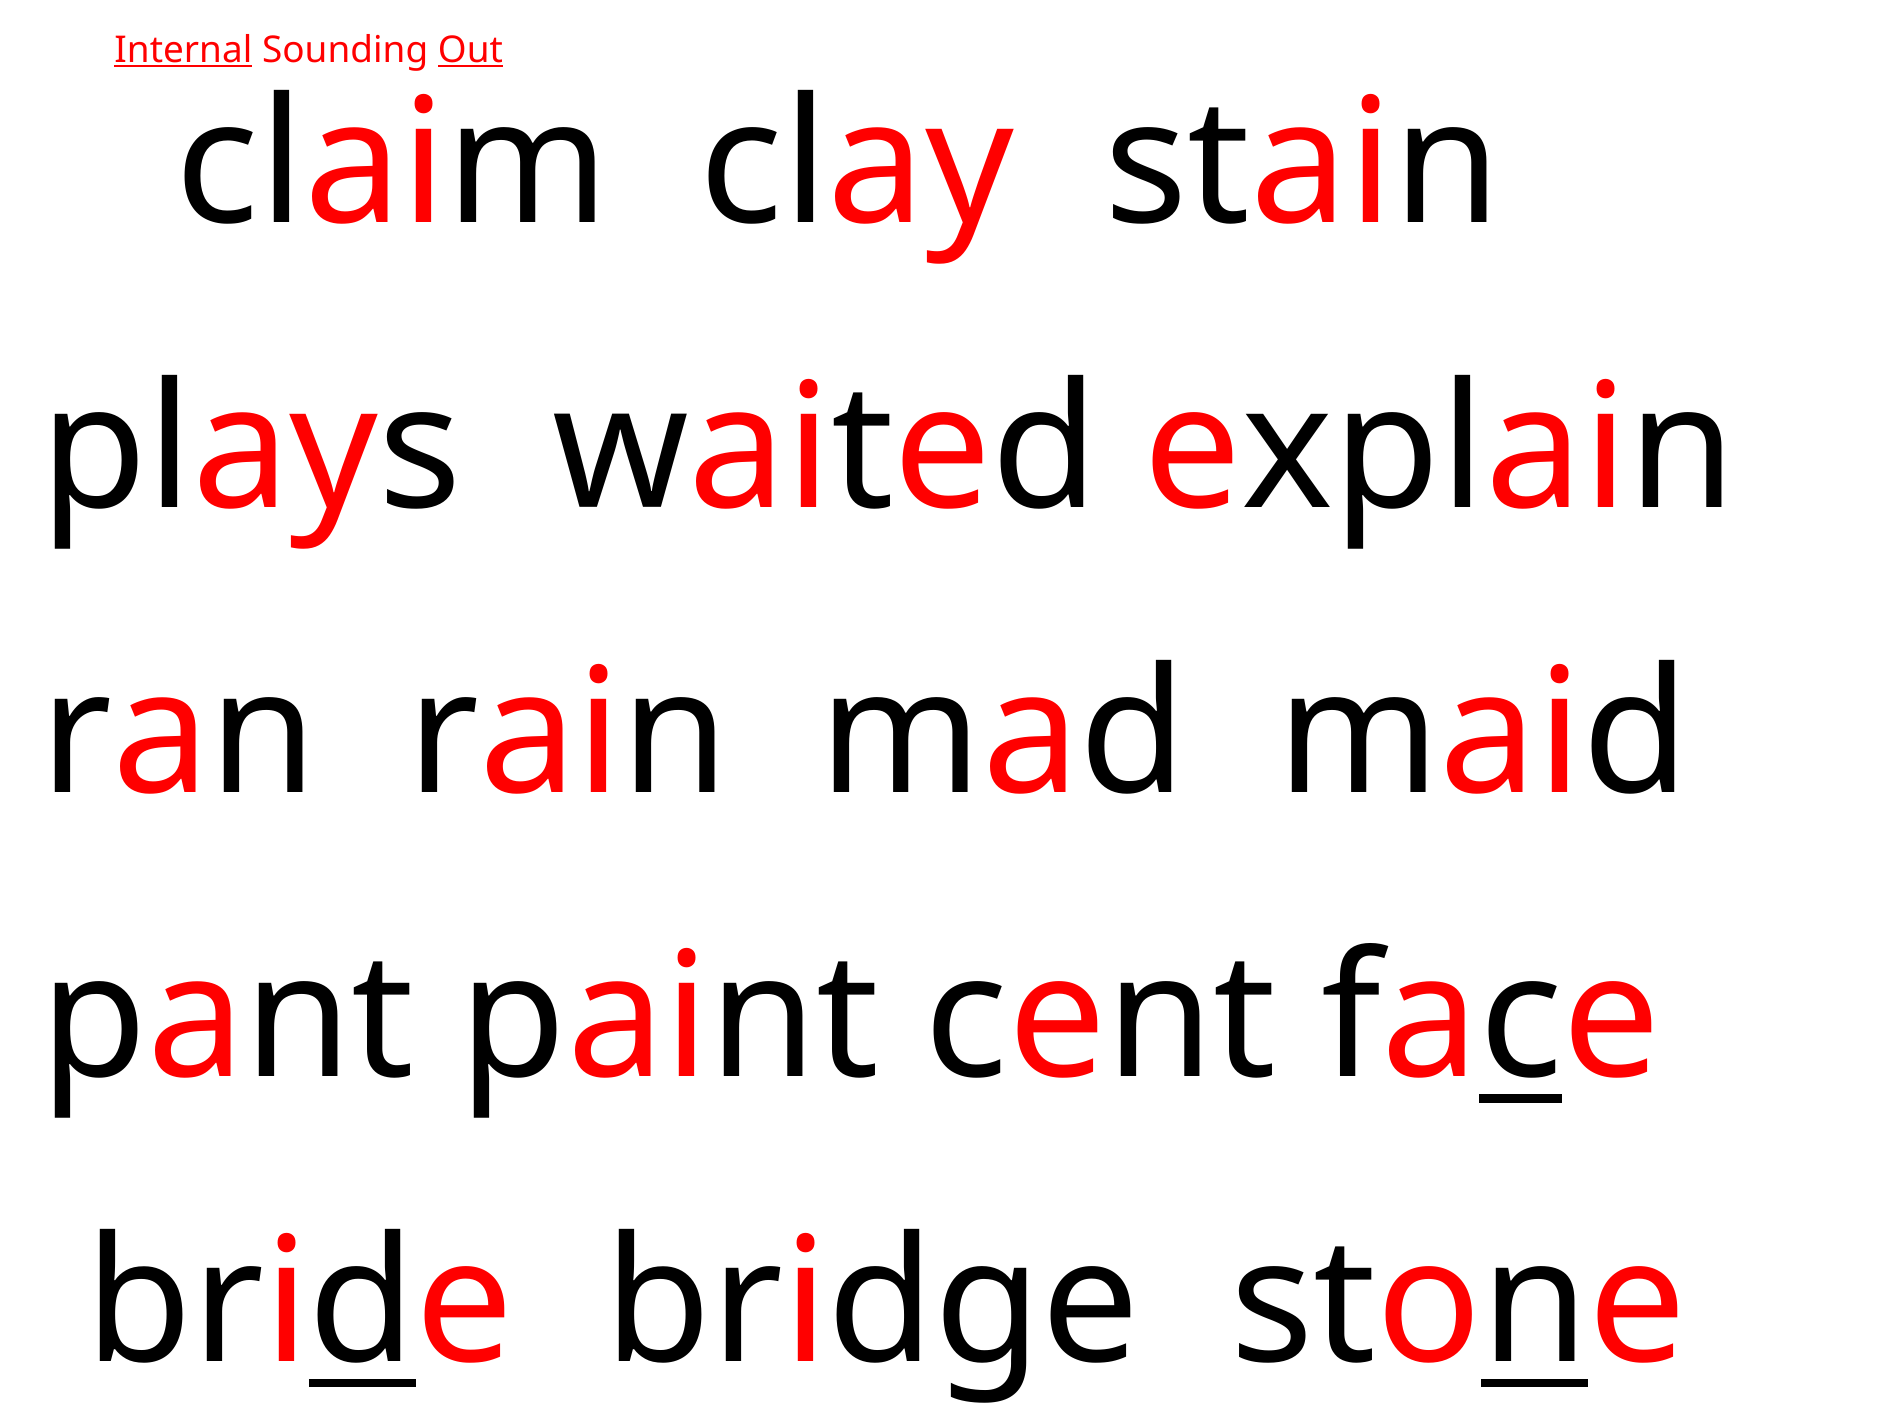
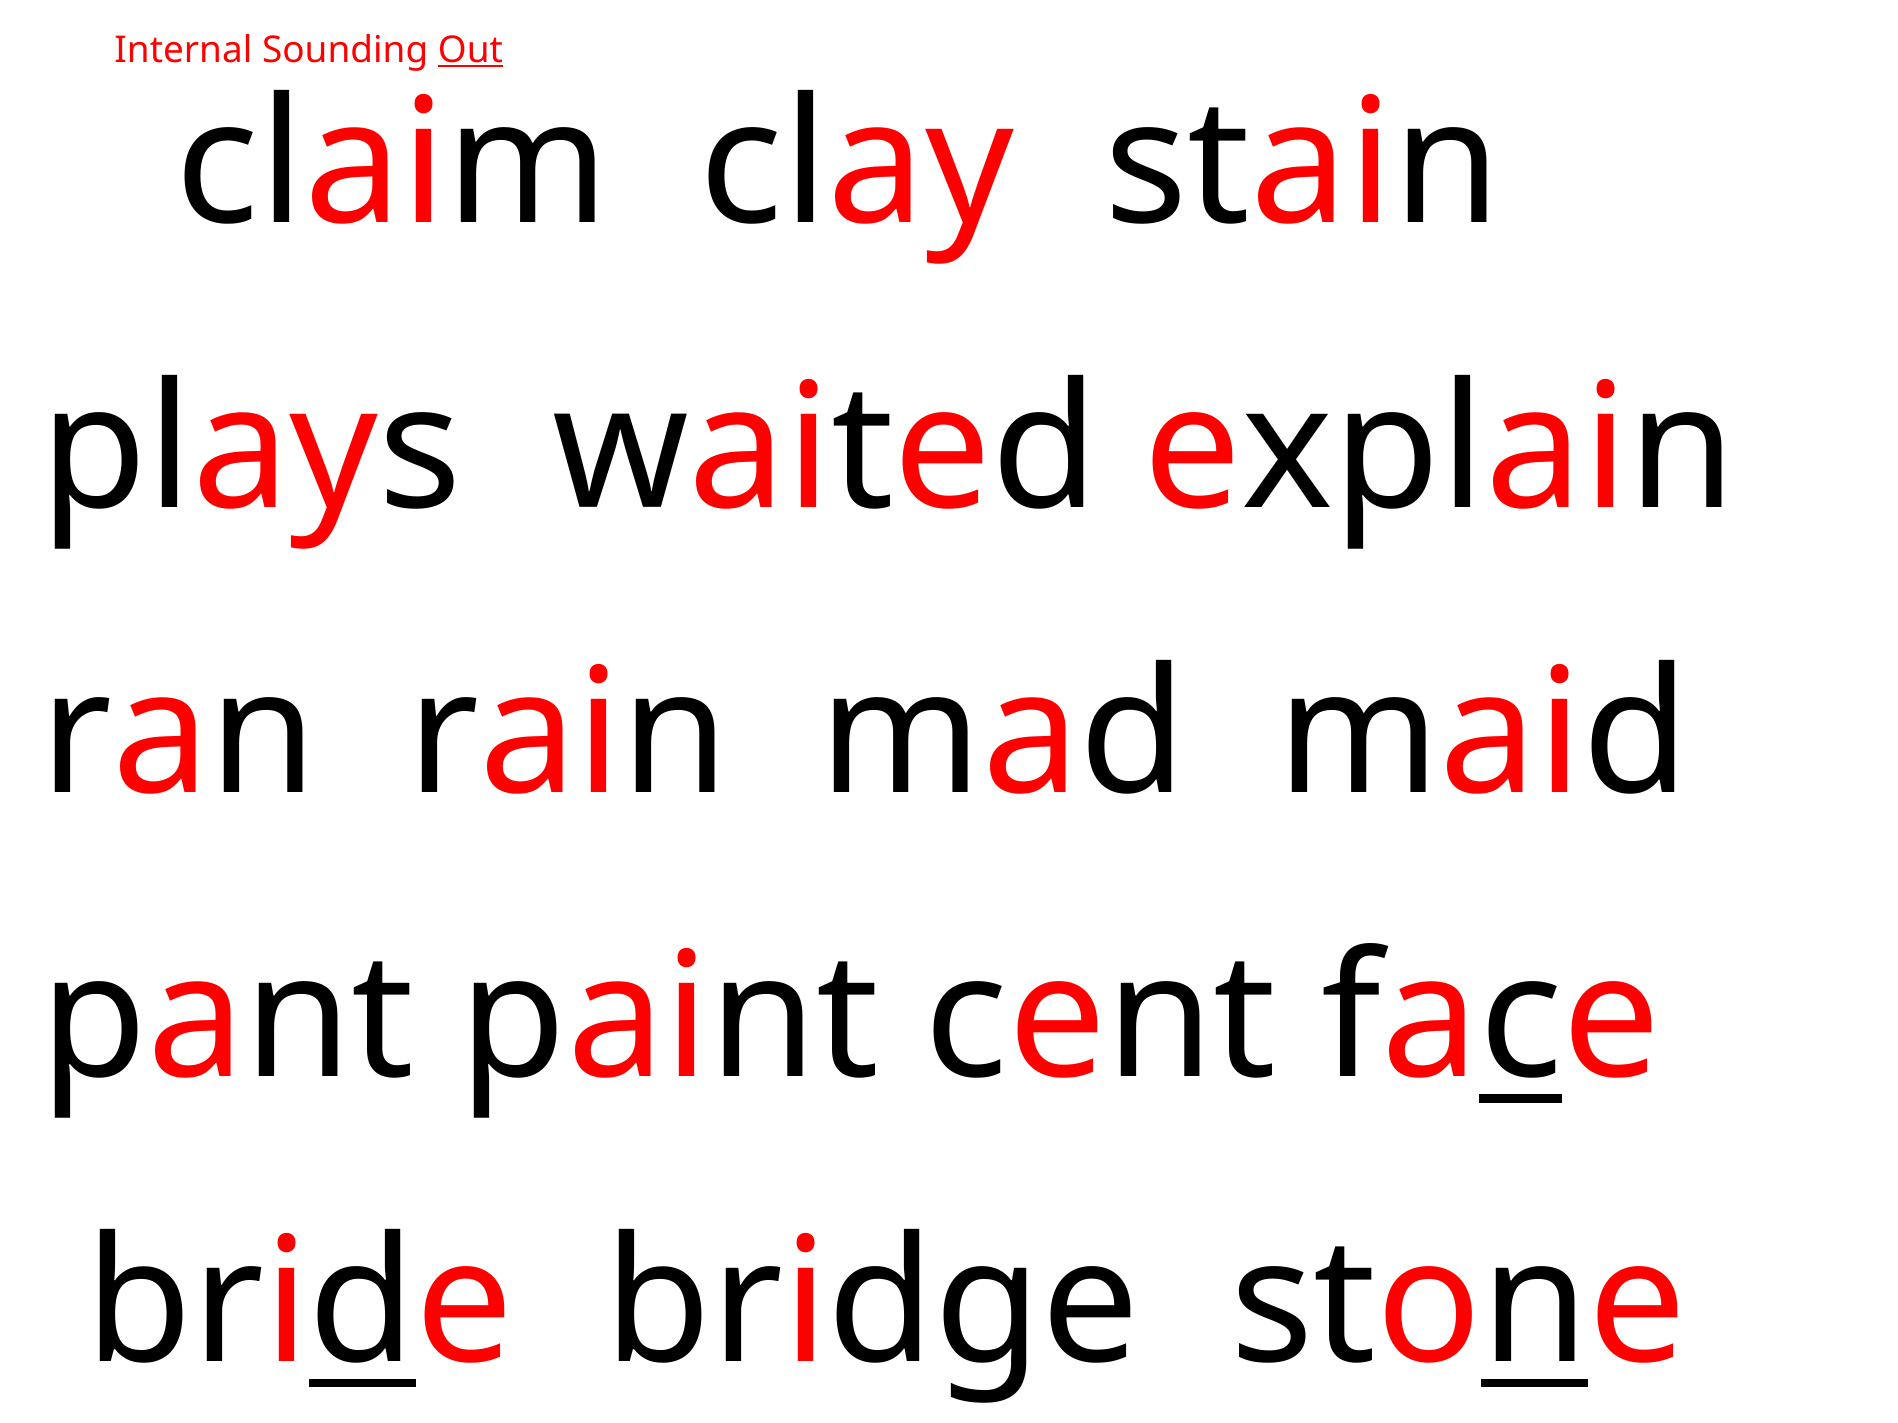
Internal underline: present -> none
